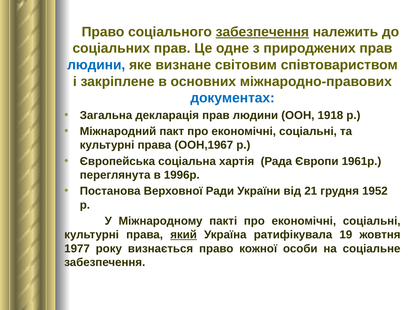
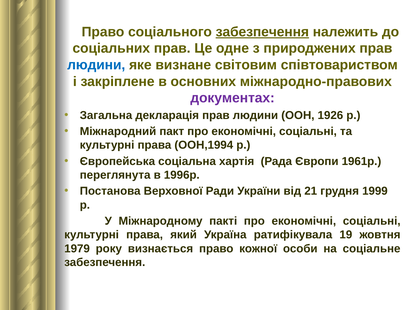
документах colour: blue -> purple
1918: 1918 -> 1926
ООН,1967: ООН,1967 -> ООН,1994
1952: 1952 -> 1999
який underline: present -> none
1977: 1977 -> 1979
